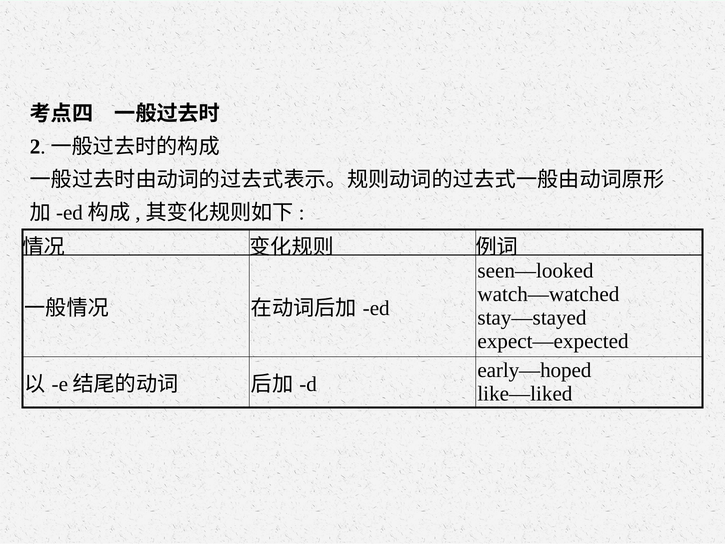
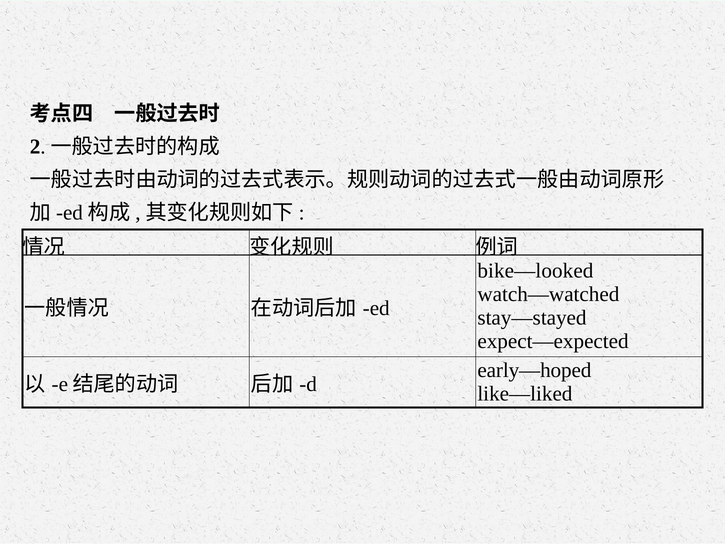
seen—looked: seen—looked -> bike—looked
